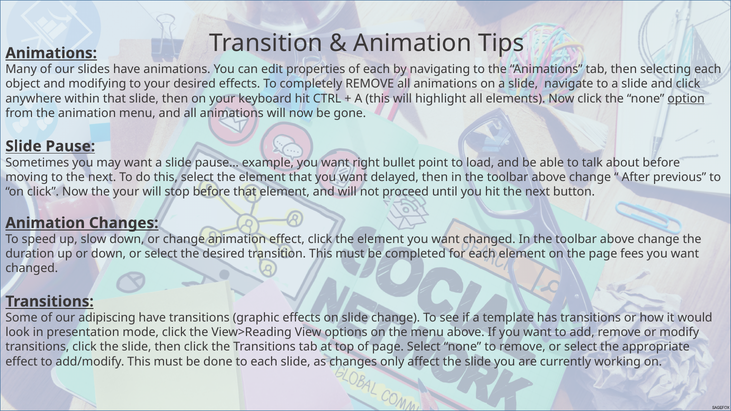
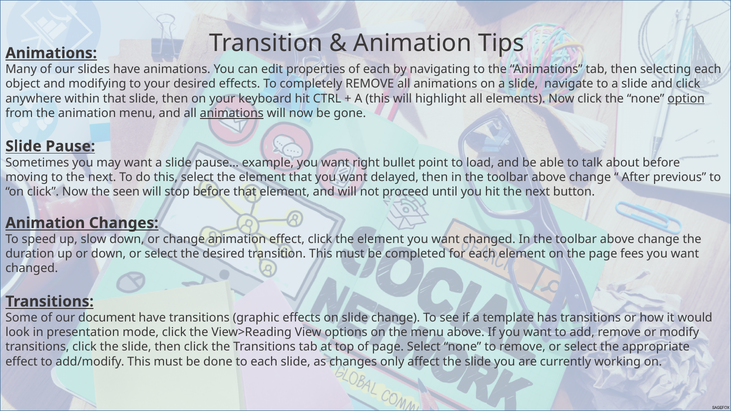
animations at (232, 113) underline: none -> present
the your: your -> seen
adipiscing: adipiscing -> document
